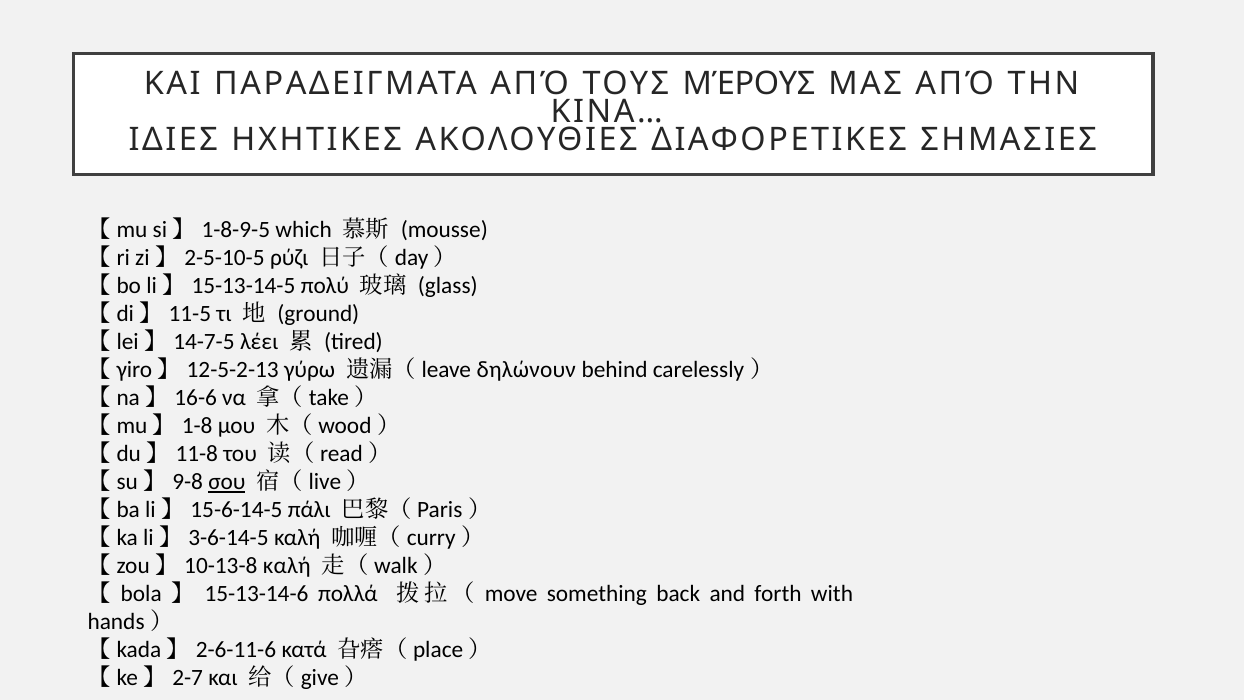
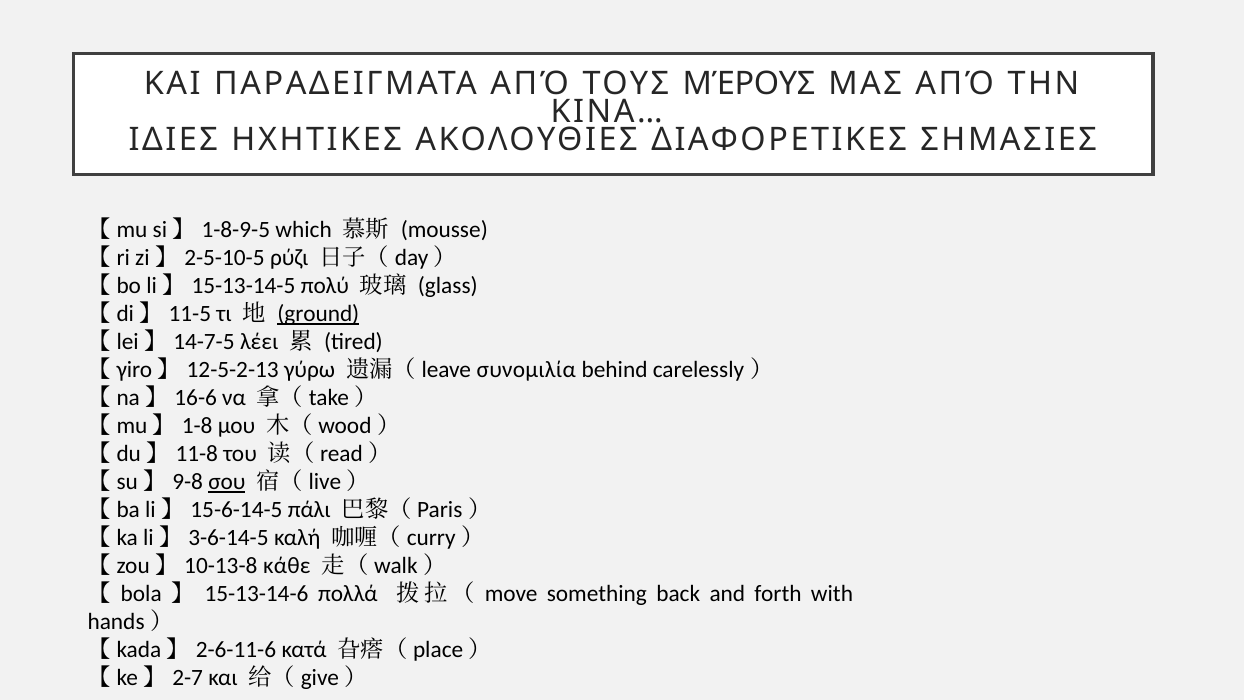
ground underline: none -> present
δηλώνουν: δηλώνουν -> συνομιλία
【zou】10-13-8 καλή: καλή -> κάθε
